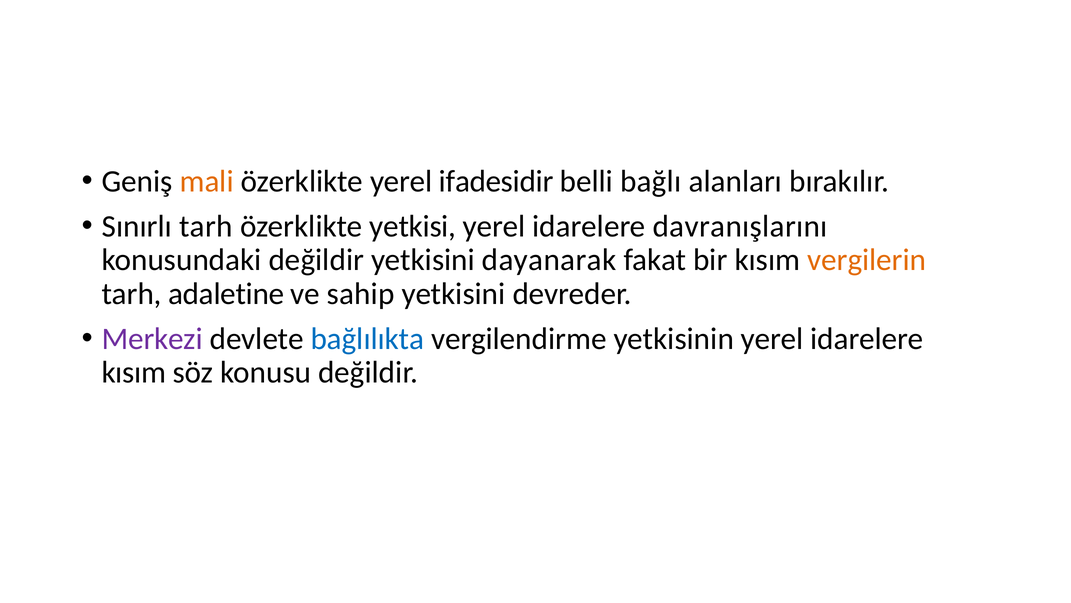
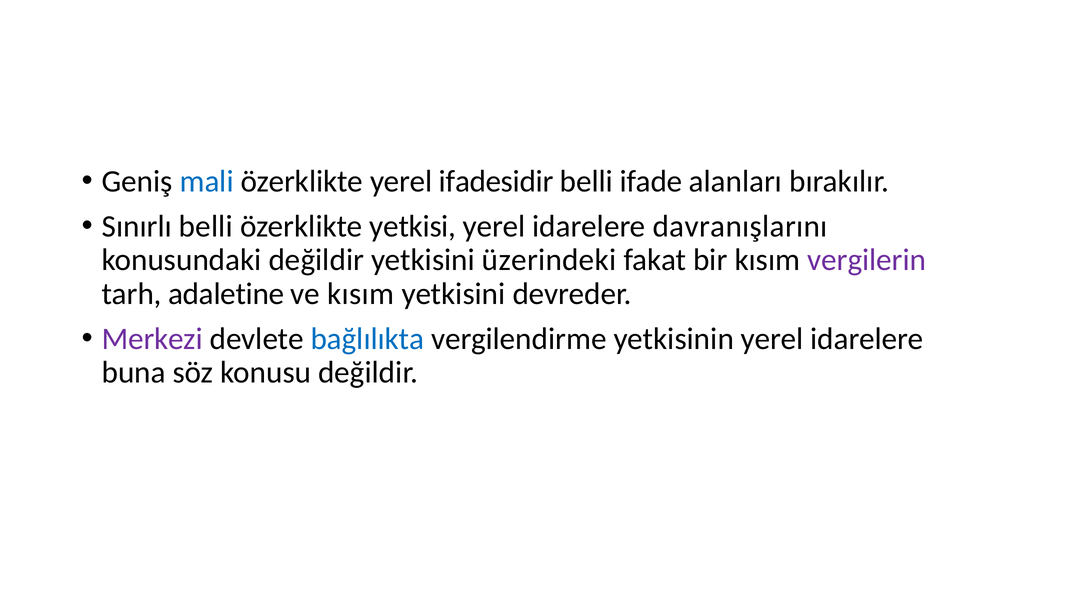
mali colour: orange -> blue
bağlı: bağlı -> ifade
Sınırlı tarh: tarh -> belli
dayanarak: dayanarak -> üzerindeki
vergilerin colour: orange -> purple
ve sahip: sahip -> kısım
kısım at (134, 372): kısım -> buna
